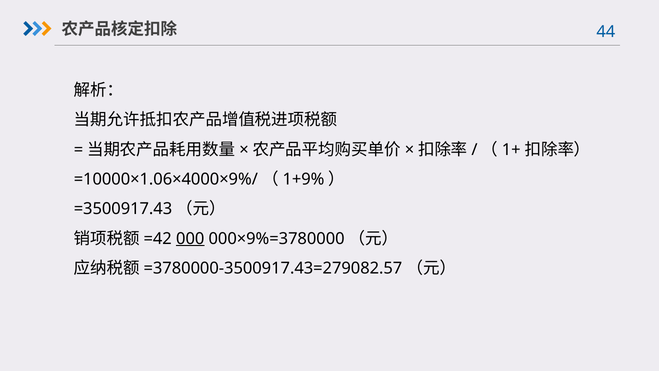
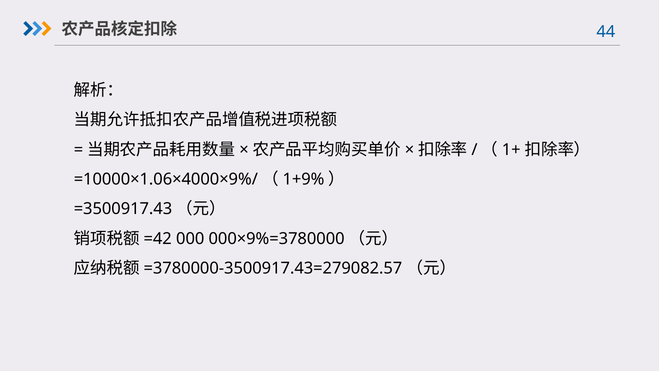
000 underline: present -> none
